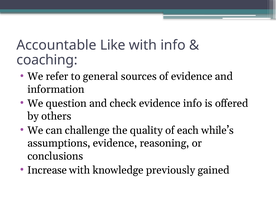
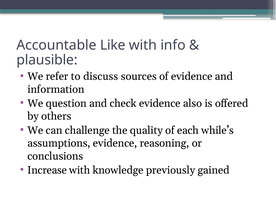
coaching: coaching -> plausible
general: general -> discuss
evidence info: info -> also
